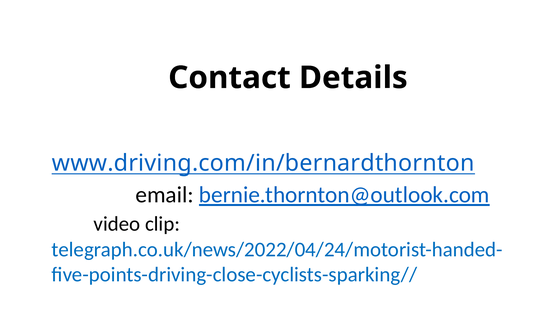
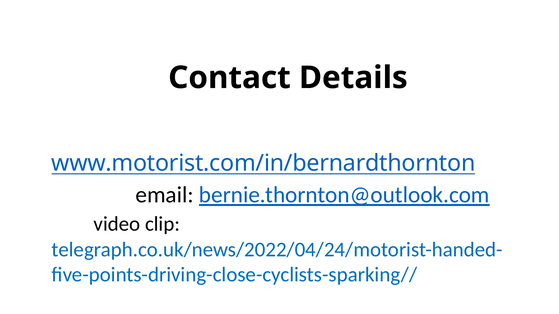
www.driving.com/in/bernardthornton: www.driving.com/in/bernardthornton -> www.motorist.com/in/bernardthornton
